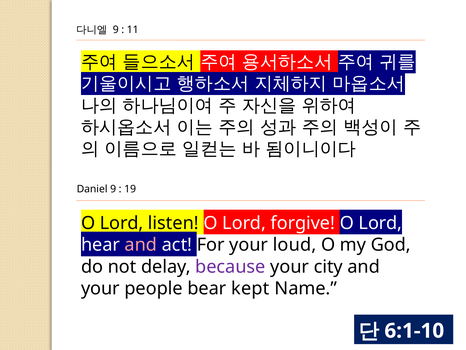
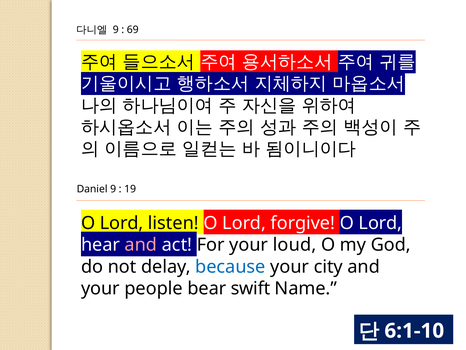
11: 11 -> 69
because colour: purple -> blue
kept: kept -> swift
